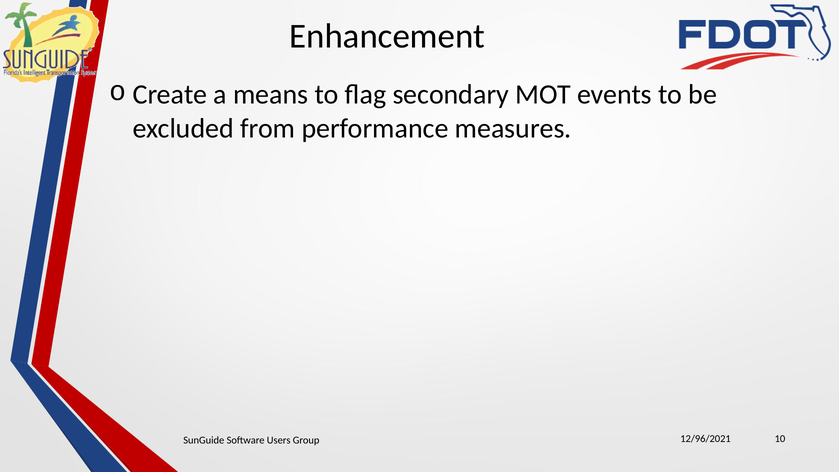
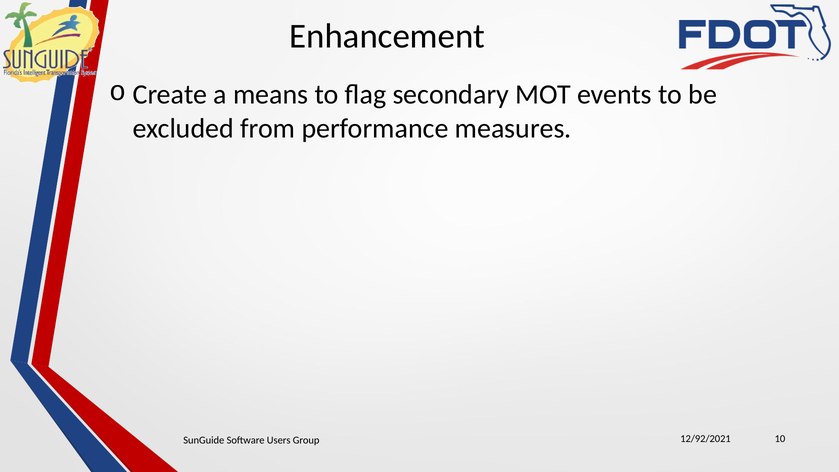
12/96/2021: 12/96/2021 -> 12/92/2021
